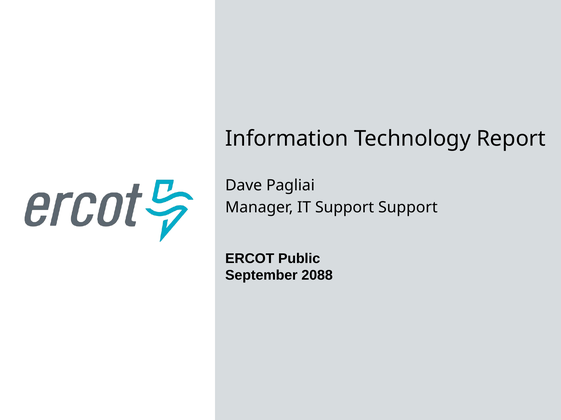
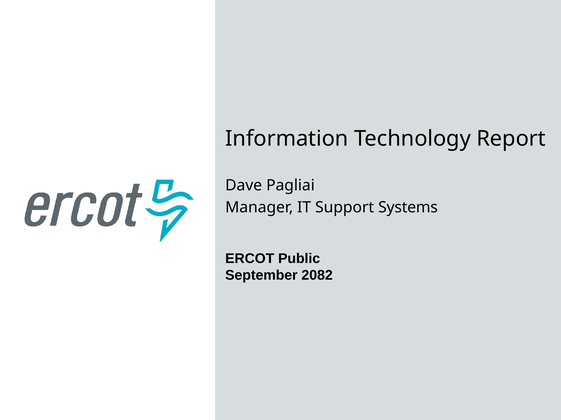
Support Support: Support -> Systems
2088: 2088 -> 2082
